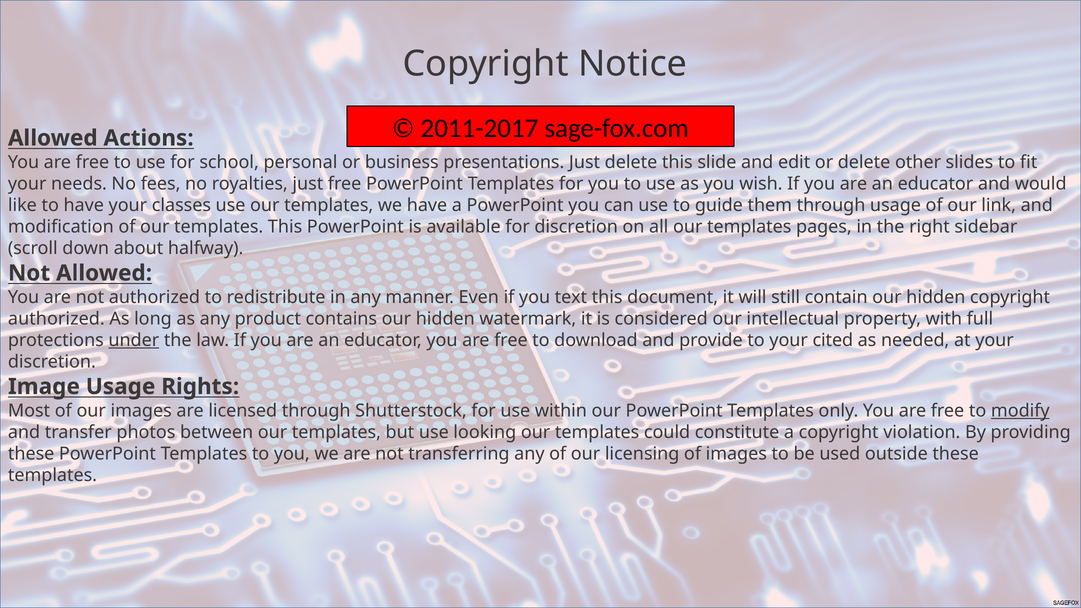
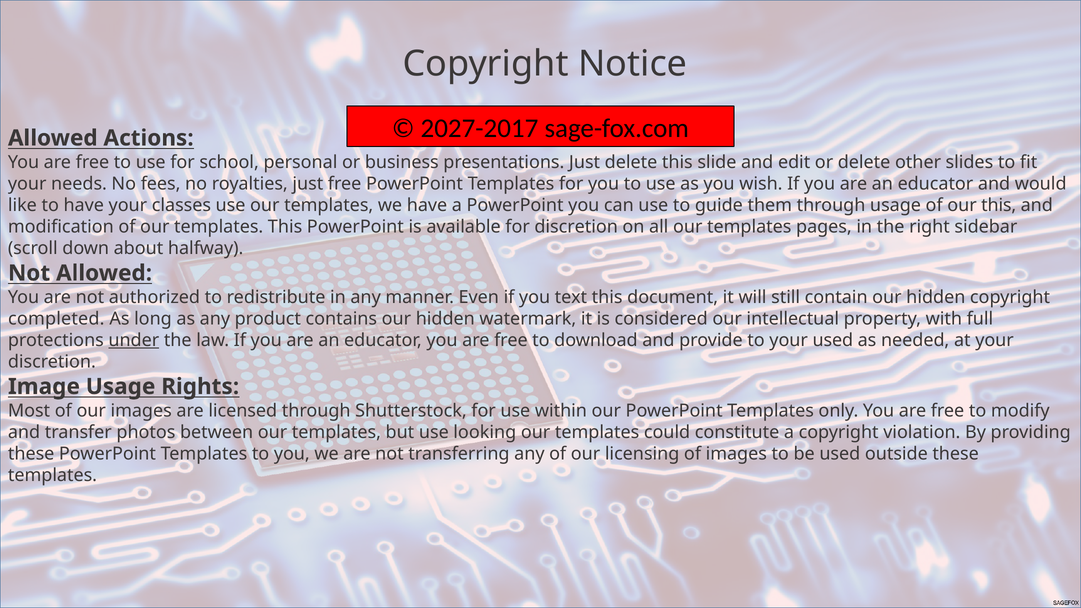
2011-2017: 2011-2017 -> 2027-2017
our link: link -> this
authorized at (56, 319): authorized -> completed
your cited: cited -> used
modify underline: present -> none
